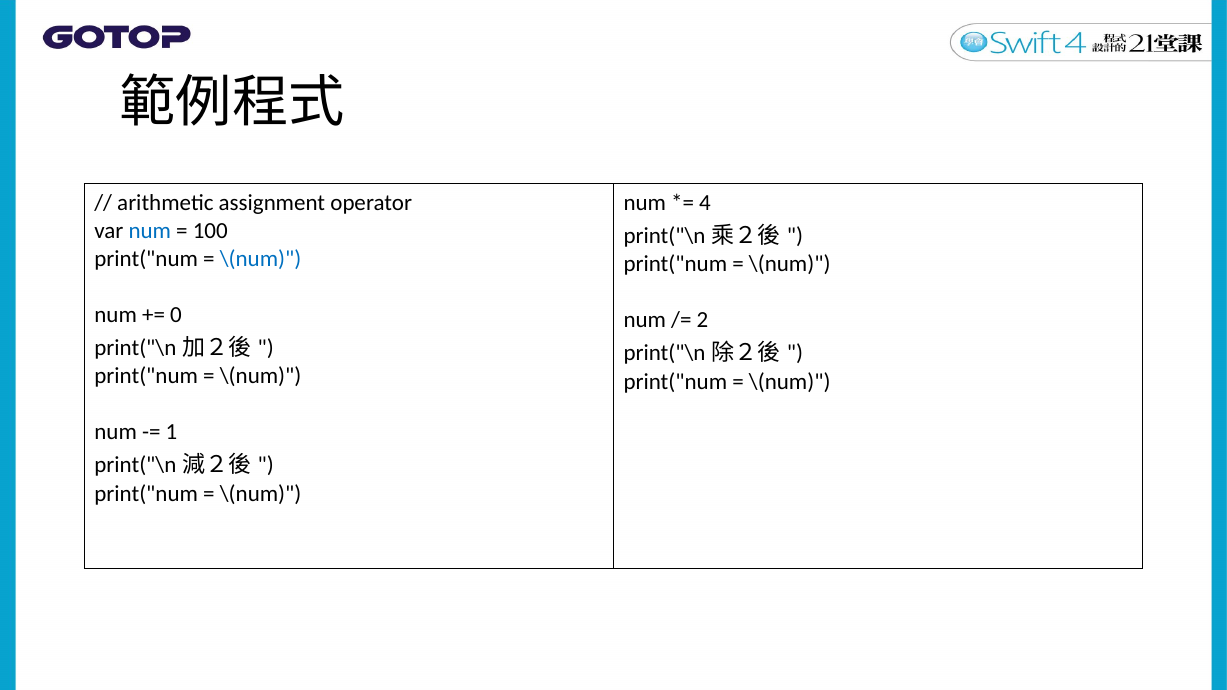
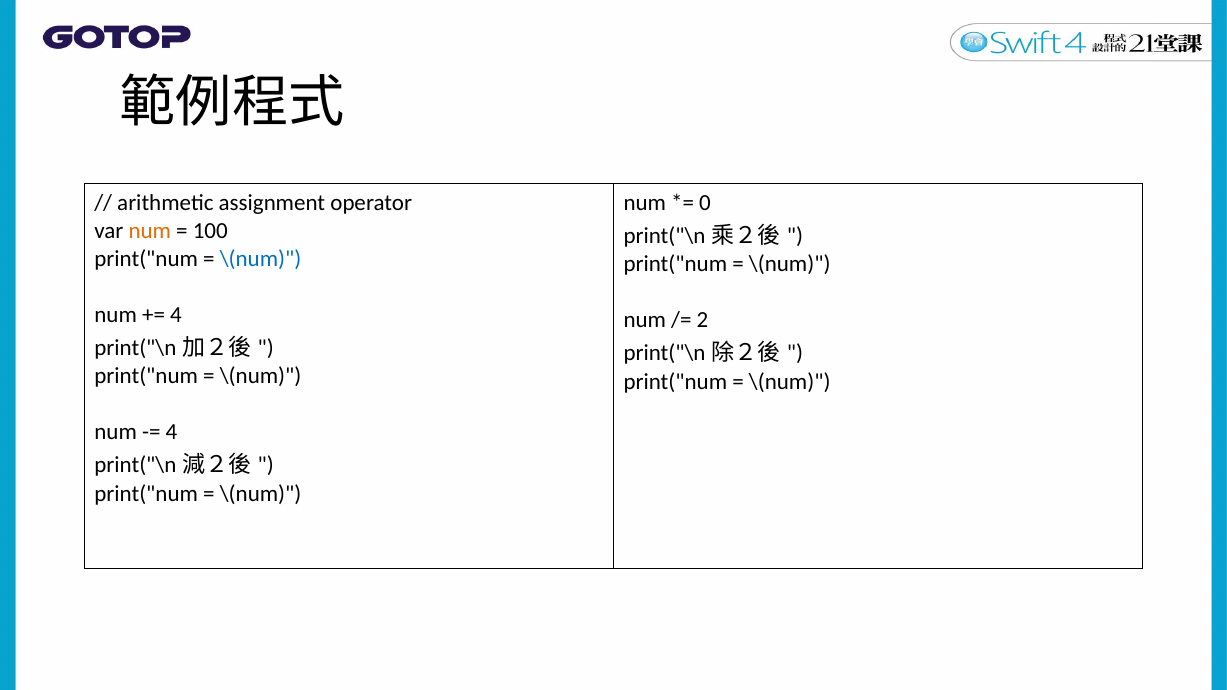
4: 4 -> 0
num at (150, 231) colour: blue -> orange
0 at (176, 315): 0 -> 4
1 at (172, 432): 1 -> 4
